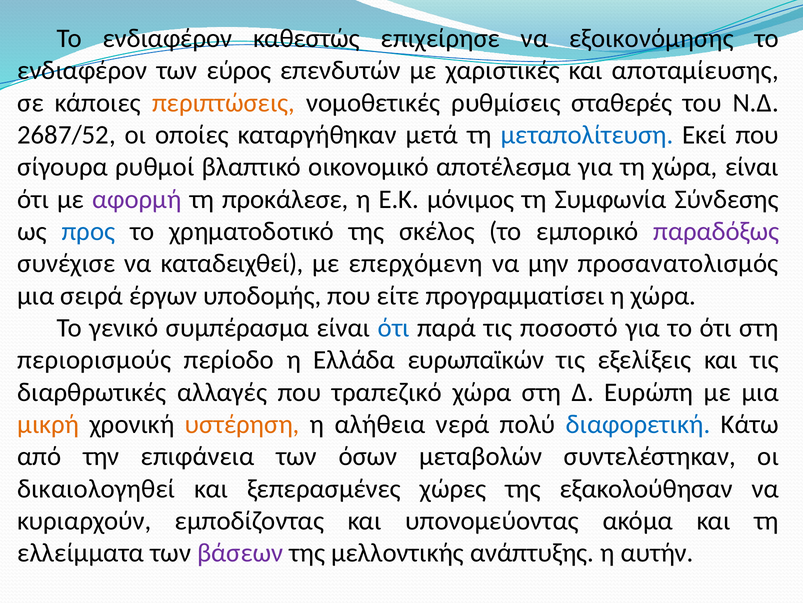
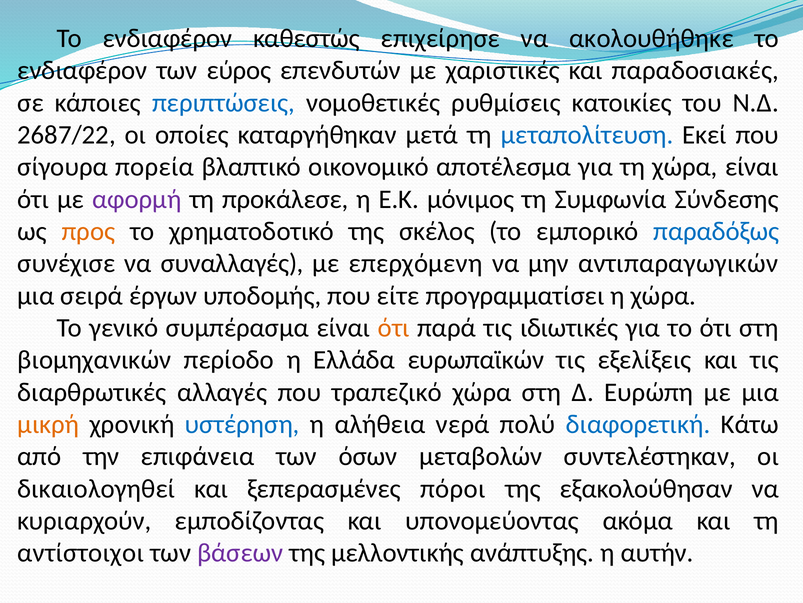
εξοικονόμησης: εξοικονόμησης -> ακολουθήθηκε
αποταμίευσης: αποταμίευσης -> παραδοσιακές
περιπτώσεις colour: orange -> blue
σταθερές: σταθερές -> κατοικίες
2687/52: 2687/52 -> 2687/22
ρυθμοί: ρυθμοί -> πορεία
προς colour: blue -> orange
παραδόξως colour: purple -> blue
καταδειχθεί: καταδειχθεί -> συναλλαγές
προσανατολισμός: προσανατολισμός -> αντιπαραγωγικών
ότι at (394, 328) colour: blue -> orange
ποσοστό: ποσοστό -> ιδιωτικές
περιορισμούς: περιορισμούς -> βιομηχανικών
υστέρηση colour: orange -> blue
χώρες: χώρες -> πόροι
ελλείμματα: ελλείμματα -> αντίστοιχοι
